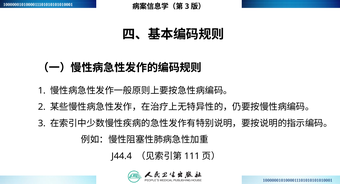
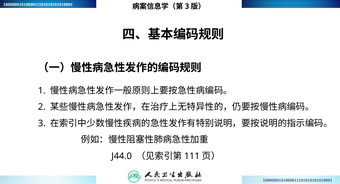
J44.4: J44.4 -> J44.0
